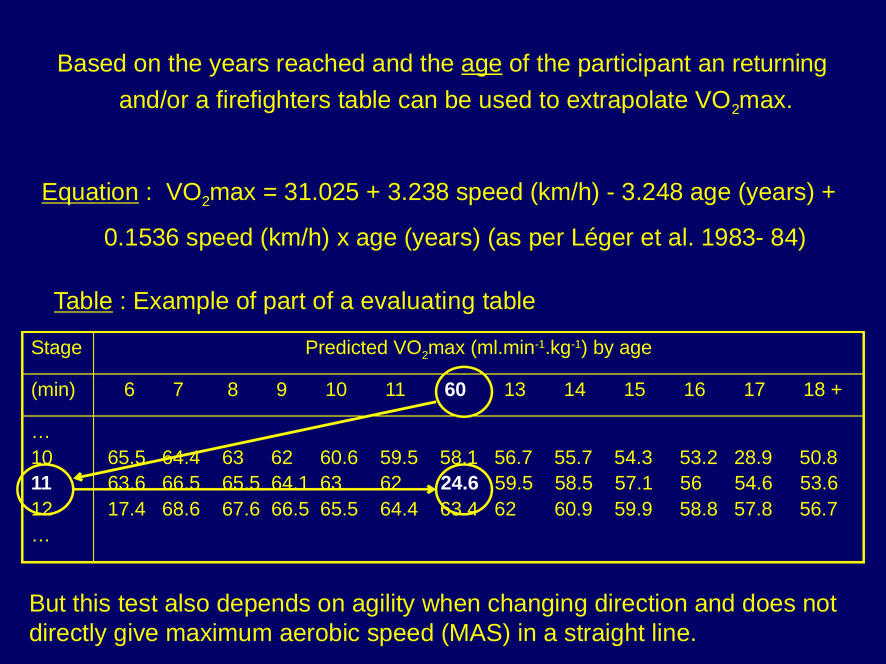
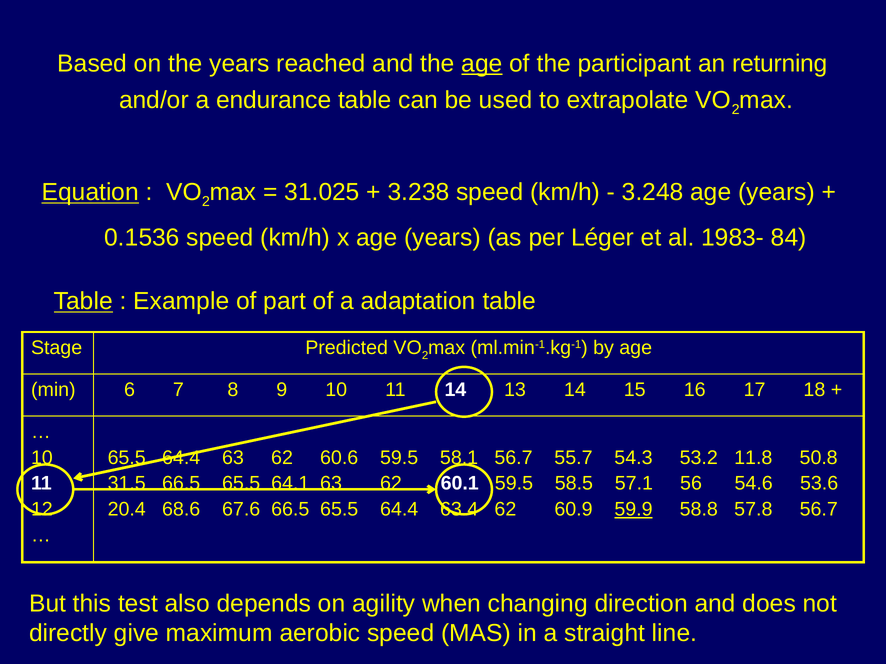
firefighters: firefighters -> endurance
evaluating: evaluating -> adaptation
11 60: 60 -> 14
28.9: 28.9 -> 11.8
63.6: 63.6 -> 31.5
24.6: 24.6 -> 60.1
17.4: 17.4 -> 20.4
59.9 underline: none -> present
